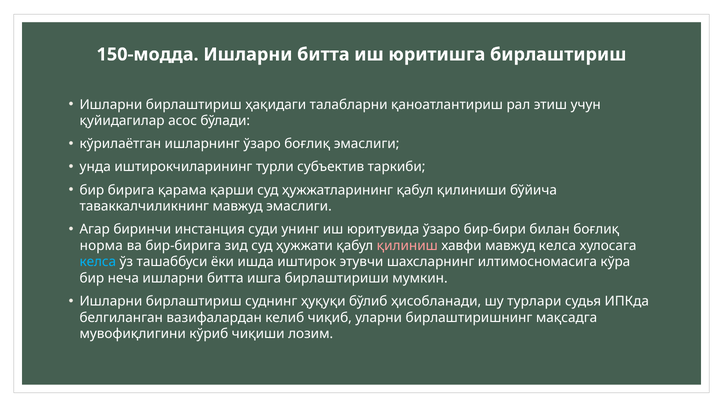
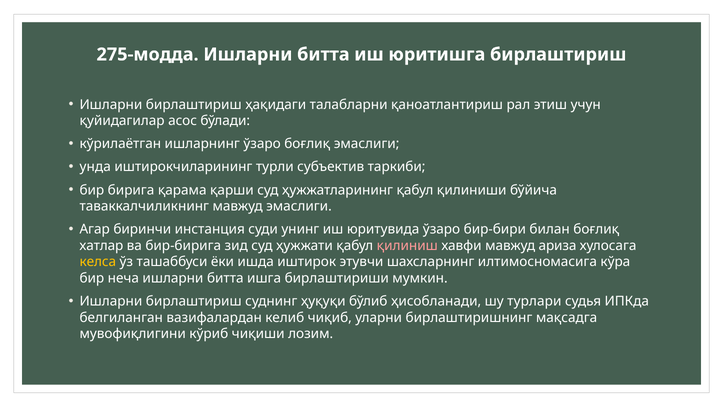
150-модда: 150-модда -> 275-модда
норма: норма -> хатлар
мавжуд келса: келса -> ариза
келса at (98, 262) colour: light blue -> yellow
